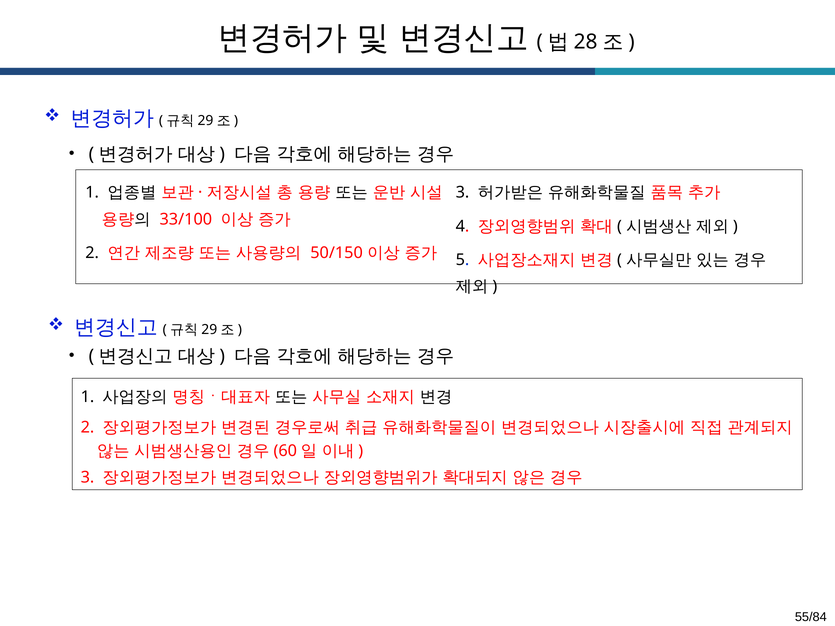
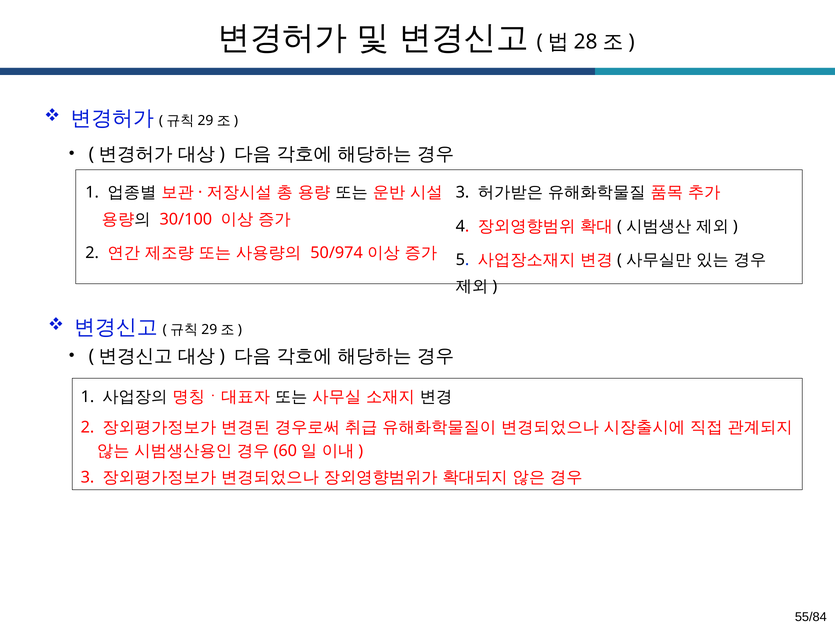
33/100: 33/100 -> 30/100
50/150: 50/150 -> 50/974
